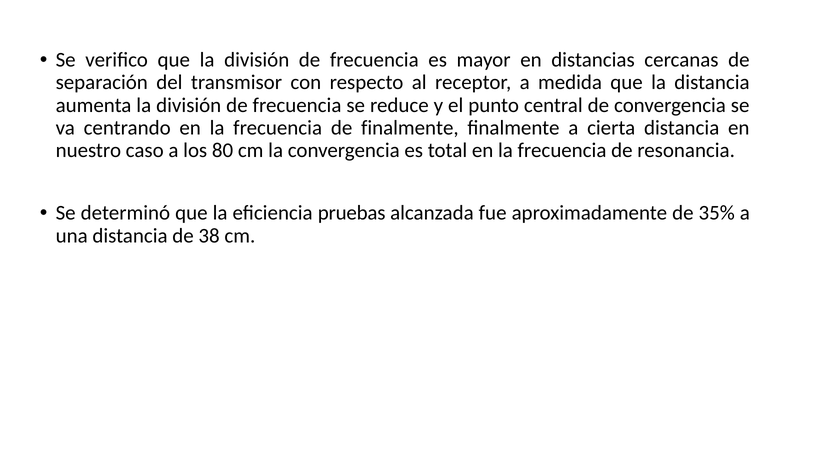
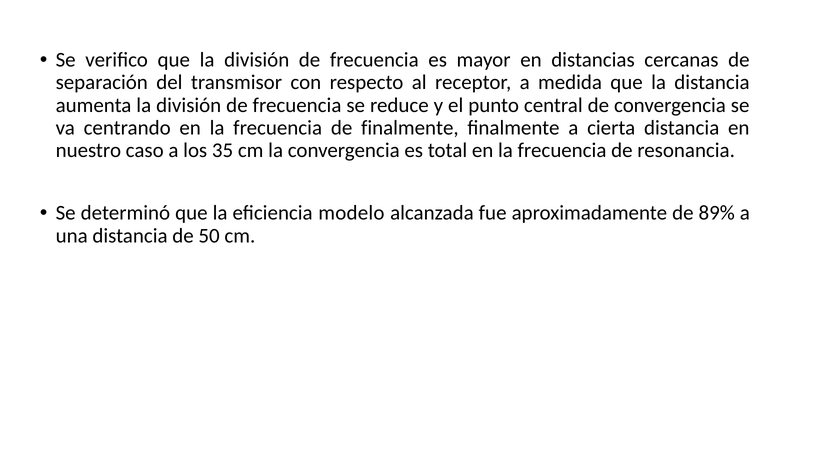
80: 80 -> 35
pruebas: pruebas -> modelo
35%: 35% -> 89%
38: 38 -> 50
